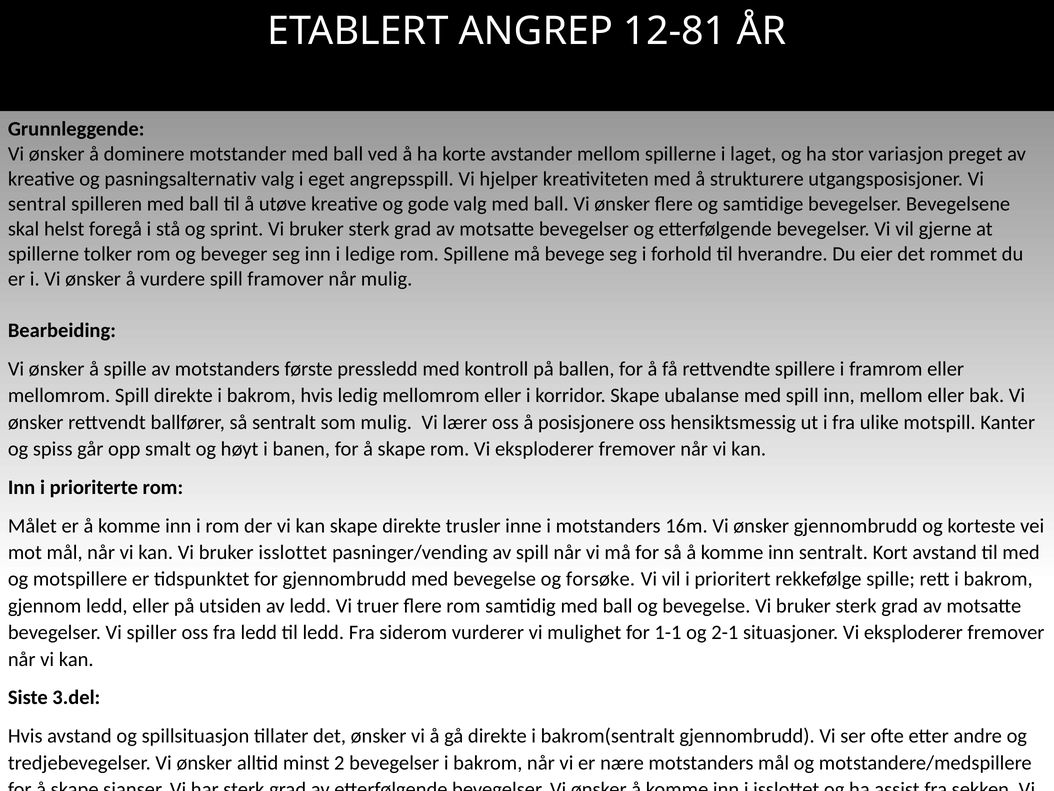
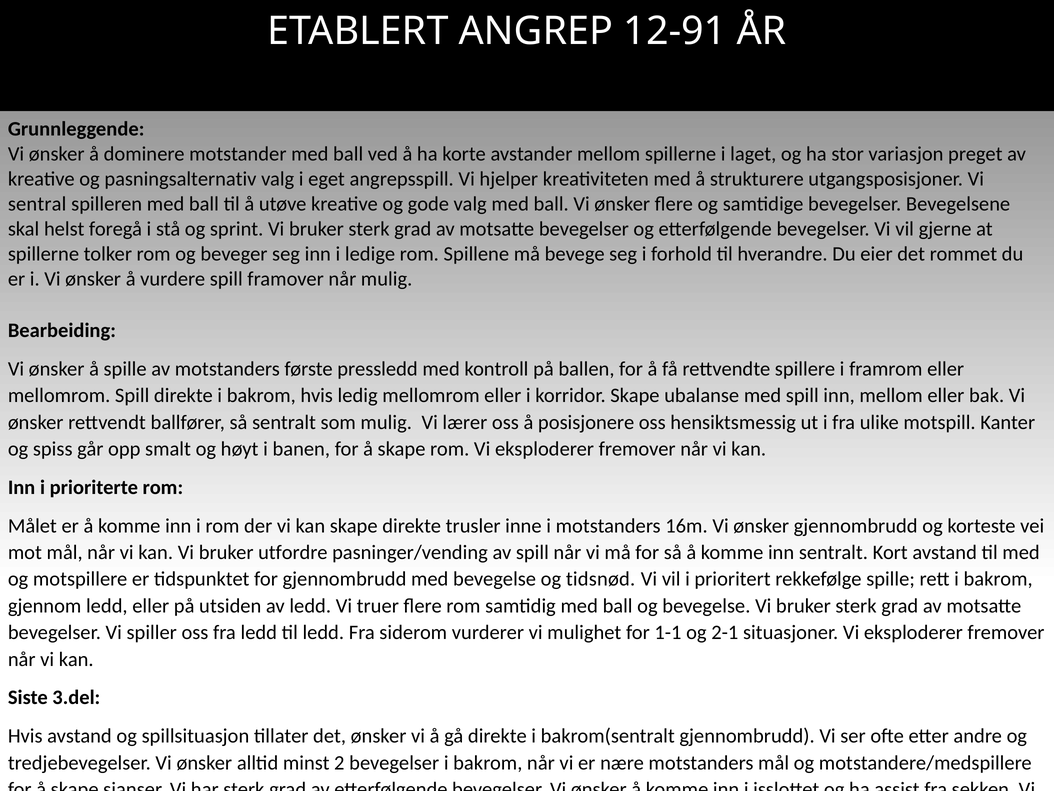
12-81: 12-81 -> 12-91
bruker isslottet: isslottet -> utfordre
forsøke: forsøke -> tidsnød
